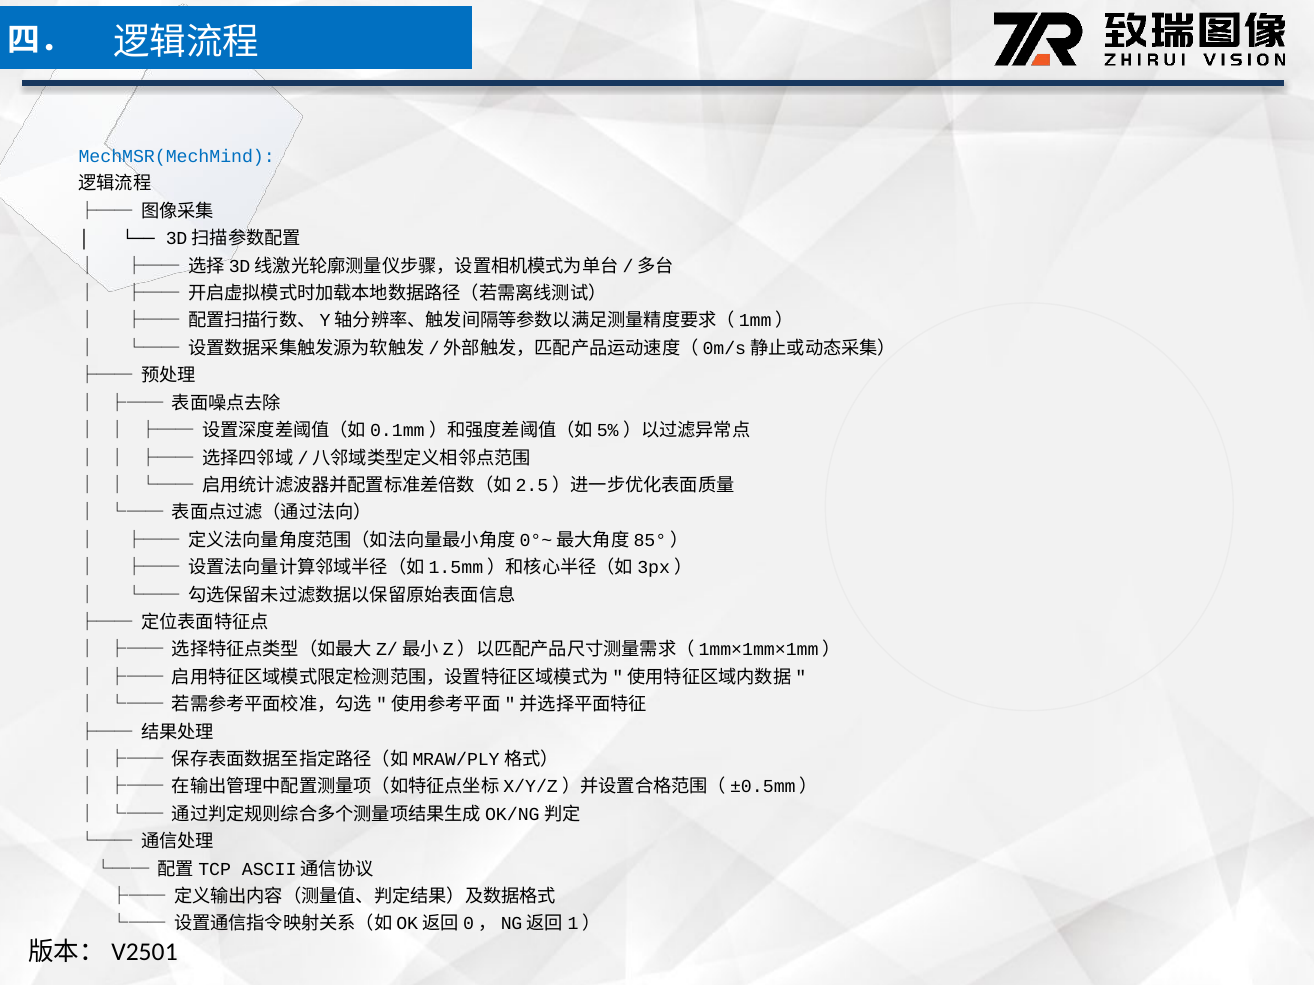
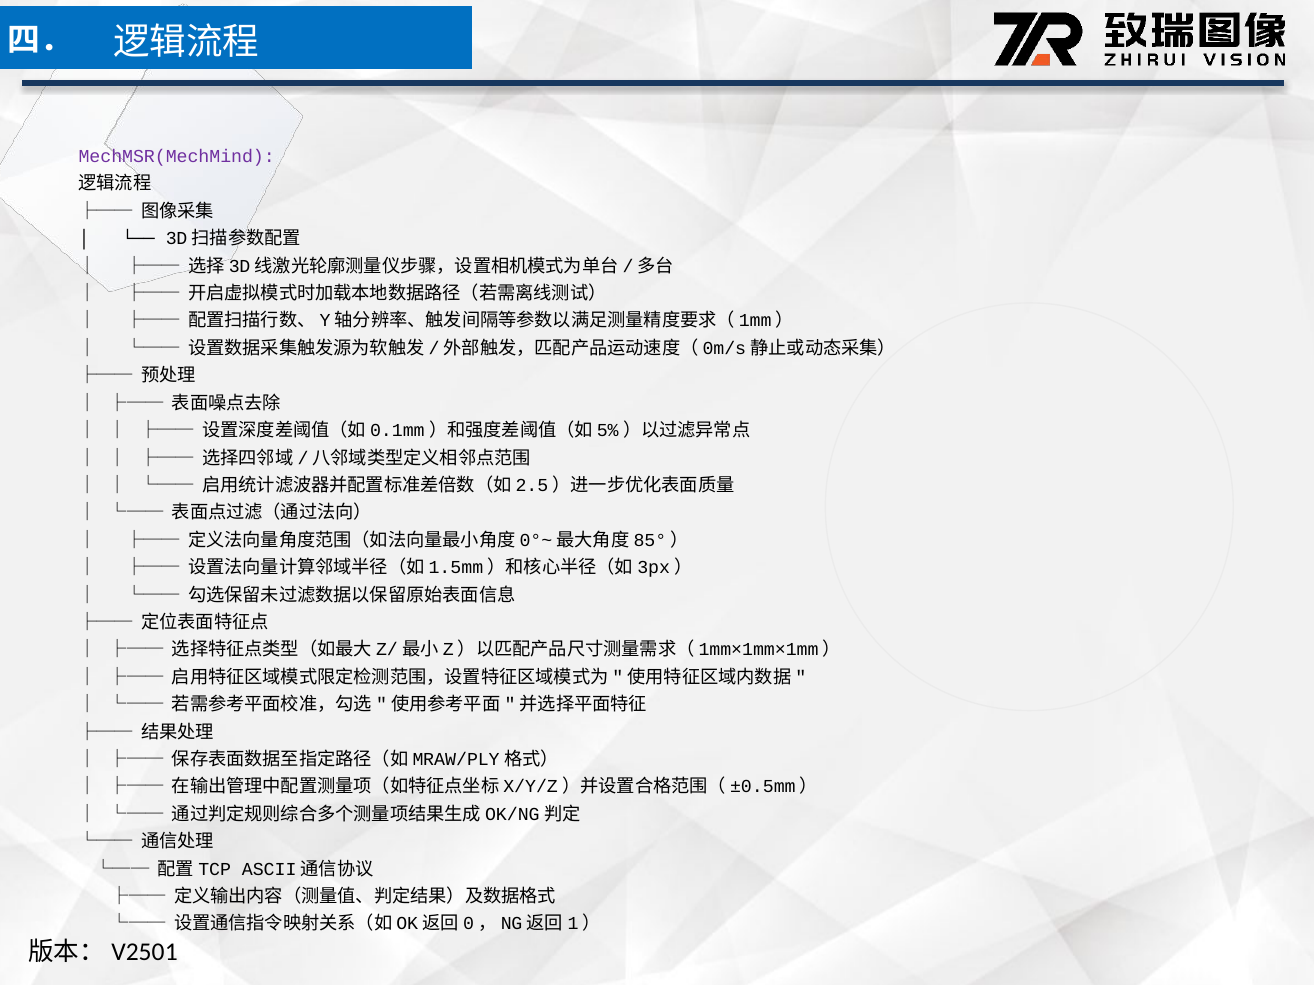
MechMSR(MechMind colour: blue -> purple
